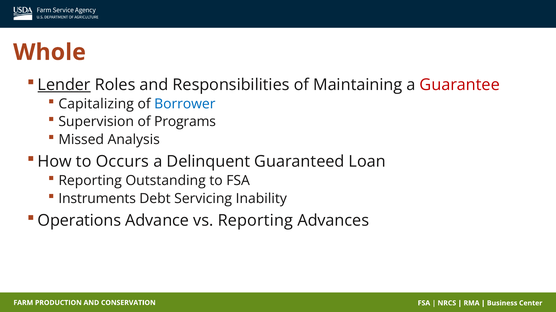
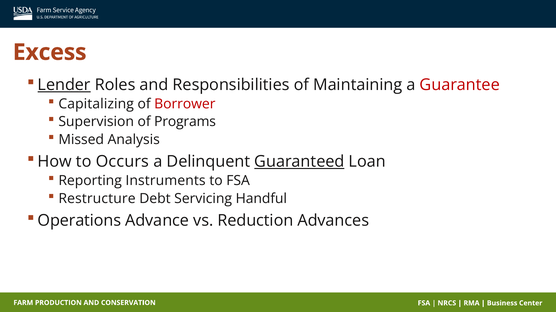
Whole: Whole -> Excess
Borrower colour: blue -> red
Guaranteed underline: none -> present
Outstanding: Outstanding -> Instruments
Instruments: Instruments -> Restructure
Inability: Inability -> Handful
vs Reporting: Reporting -> Reduction
